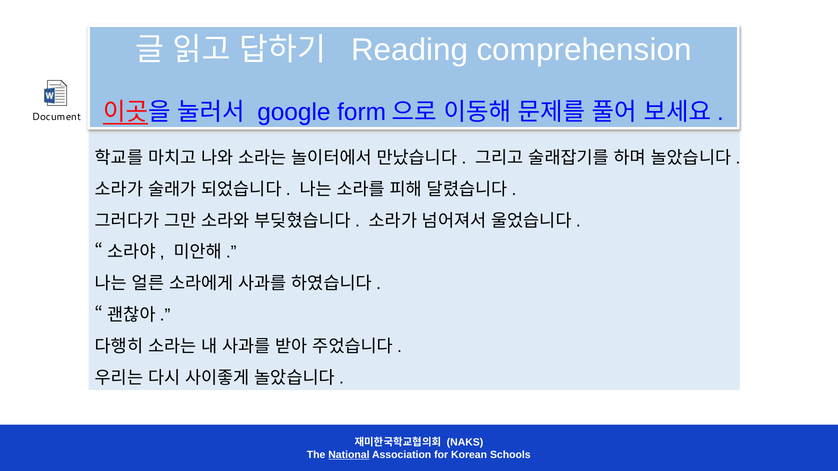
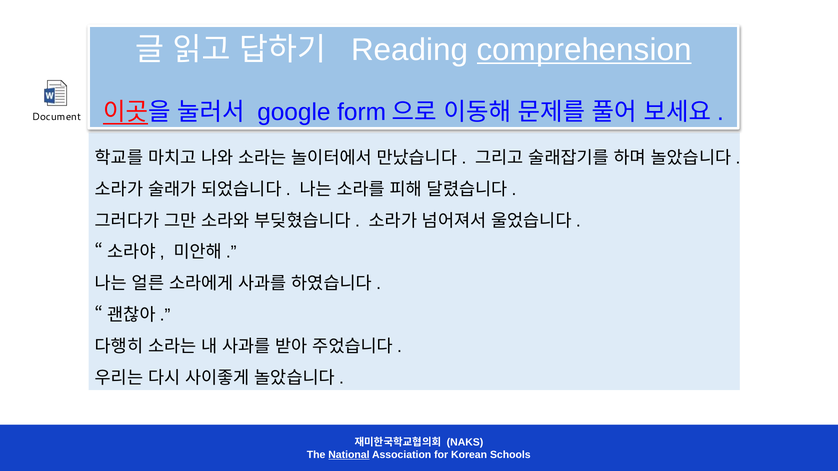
comprehension underline: none -> present
